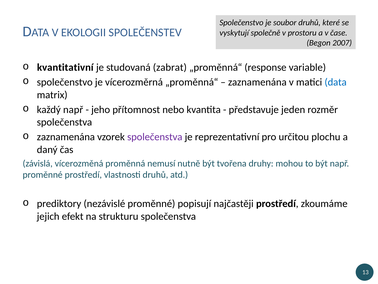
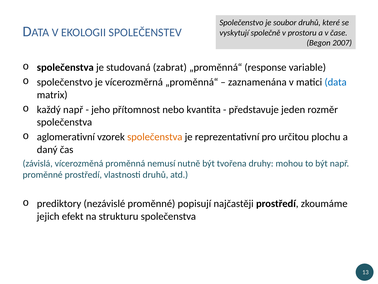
kvantitativní at (65, 67): kvantitativní -> společenstva
zaznamenána at (66, 137): zaznamenána -> aglomerativní
společenstva at (155, 137) colour: purple -> orange
